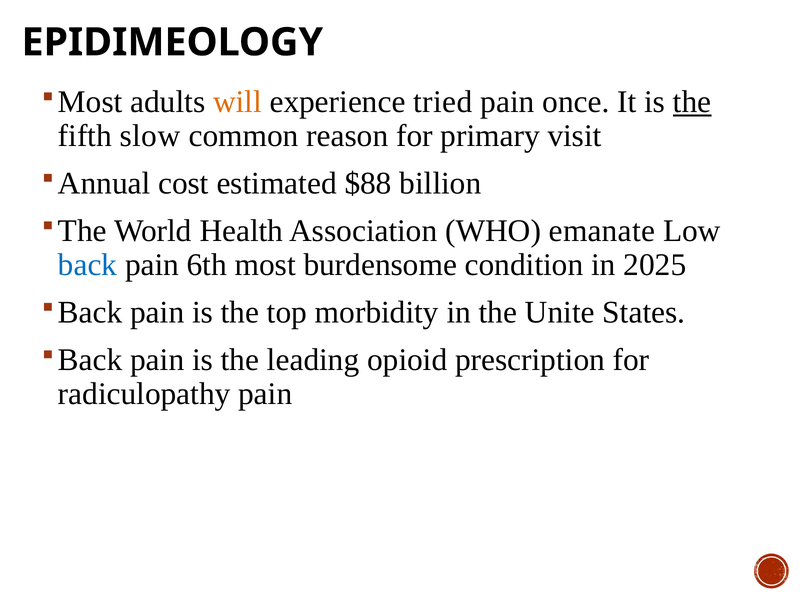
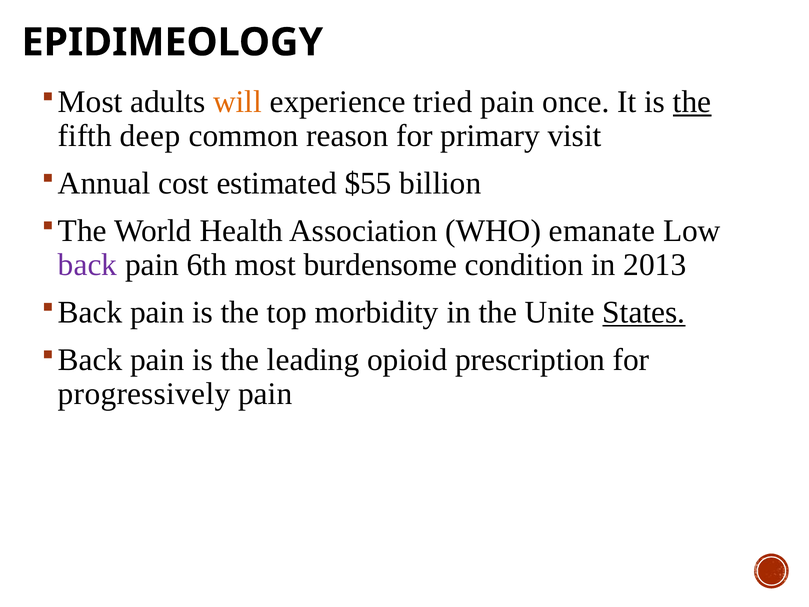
slow: slow -> deep
$88: $88 -> $55
back colour: blue -> purple
2025: 2025 -> 2013
States underline: none -> present
radiculopathy: radiculopathy -> progressively
